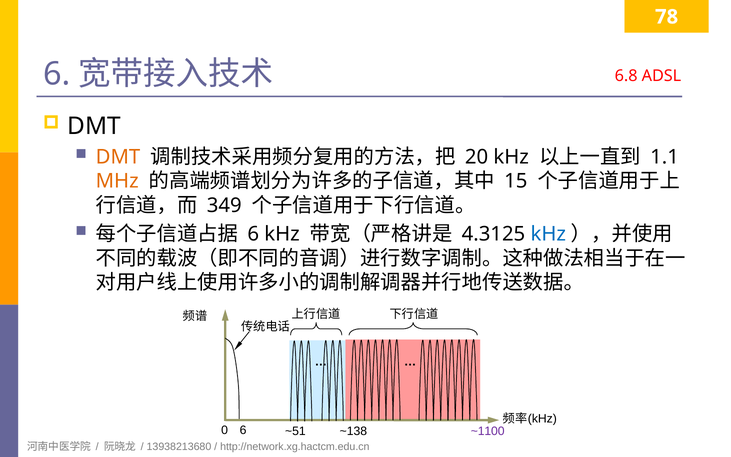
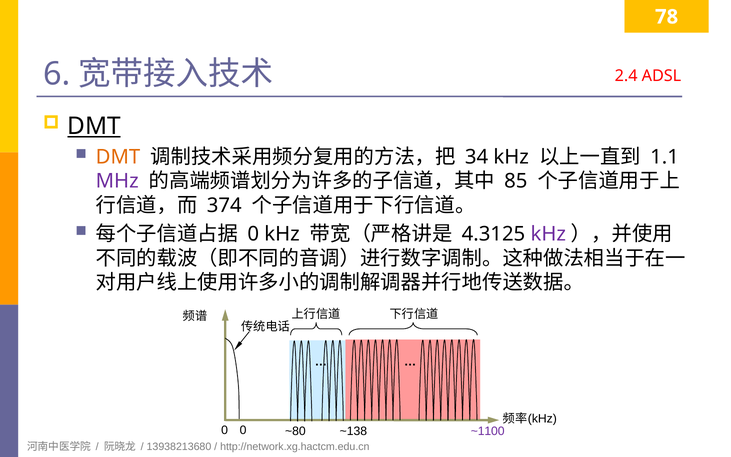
6.8: 6.8 -> 2.4
DMT at (94, 126) underline: none -> present
20: 20 -> 34
MHz colour: orange -> purple
15: 15 -> 85
349: 349 -> 374
6 at (253, 234): 6 -> 0
kHz at (548, 234) colour: blue -> purple
0 6: 6 -> 0
~51: ~51 -> ~80
